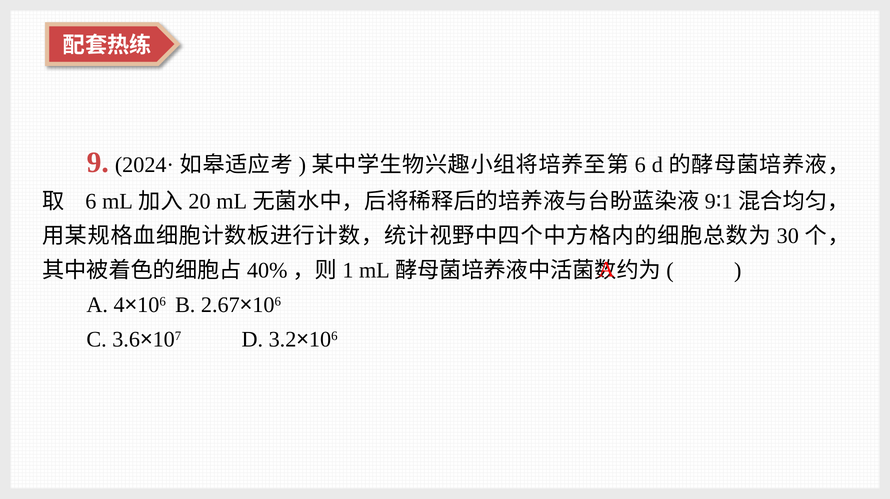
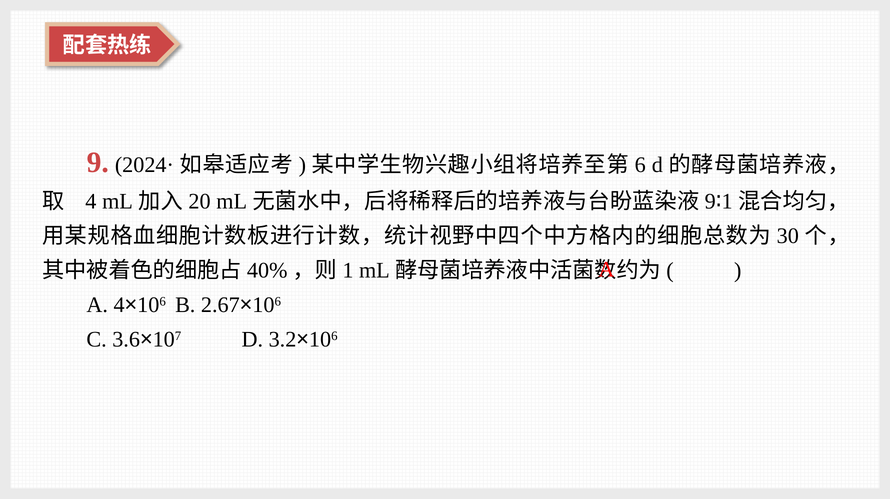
6 at (91, 201): 6 -> 4
